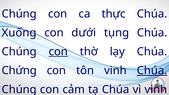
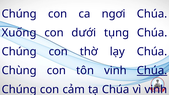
thực: thực -> ngơi
con at (58, 52) underline: present -> none
Chứng: Chứng -> Chùng
